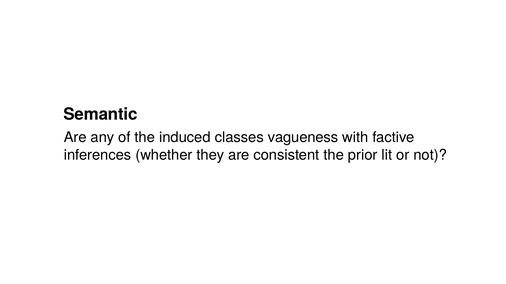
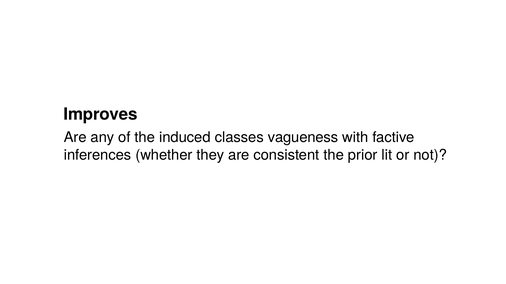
Semantic: Semantic -> Improves
